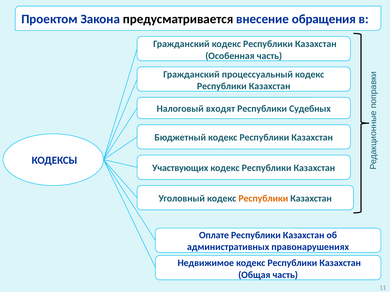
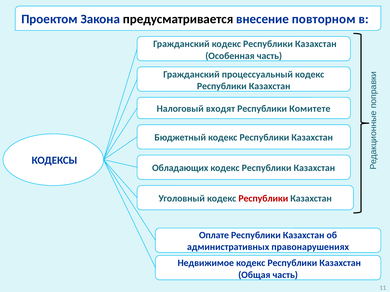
обращения: обращения -> повторном
Судебных: Судебных -> Комитете
Участвующих: Участвующих -> Обладающих
Республики at (263, 199) colour: orange -> red
